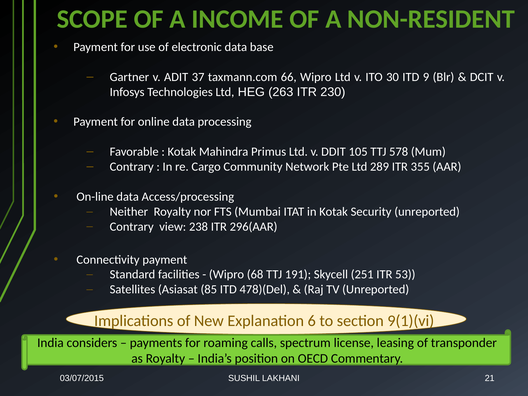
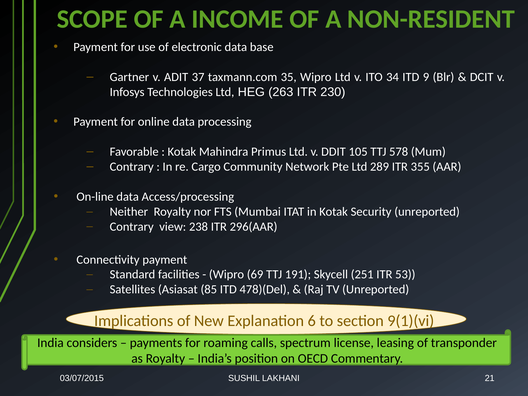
66: 66 -> 35
30: 30 -> 34
68: 68 -> 69
